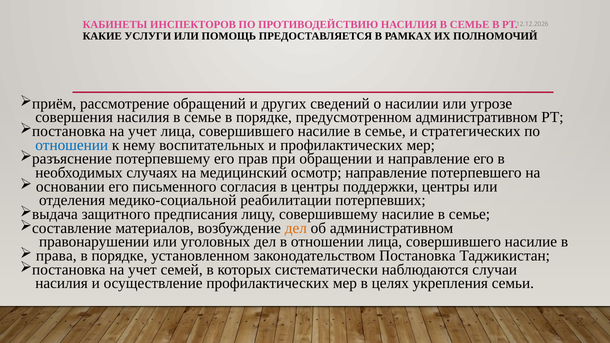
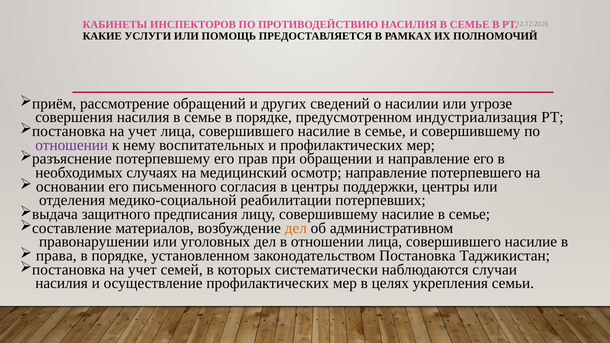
предусмотренном административном: административном -> индустриализация
и стратегических: стратегических -> совершившему
отношении at (72, 145) colour: blue -> purple
